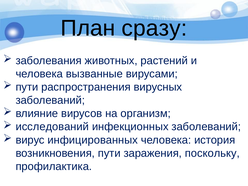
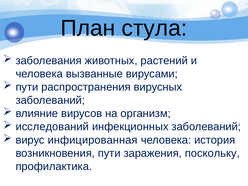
сразу: сразу -> стула
инфицированных: инфицированных -> инфицированная
